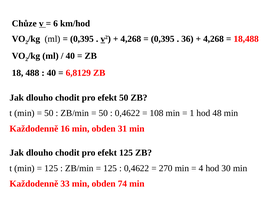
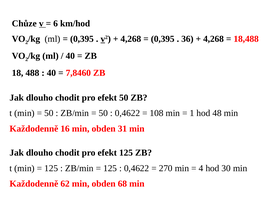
6,8129: 6,8129 -> 7,8460
33: 33 -> 62
74: 74 -> 68
